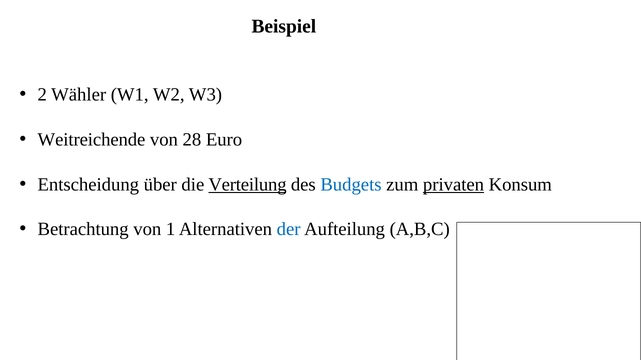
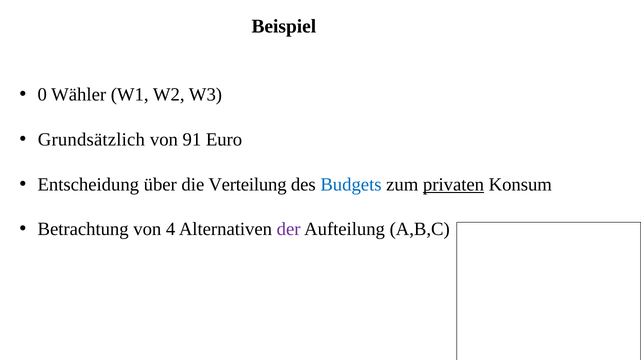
2: 2 -> 0
Weitreichende: Weitreichende -> Grundsätzlich
28: 28 -> 91
Verteilung underline: present -> none
1: 1 -> 4
der colour: blue -> purple
